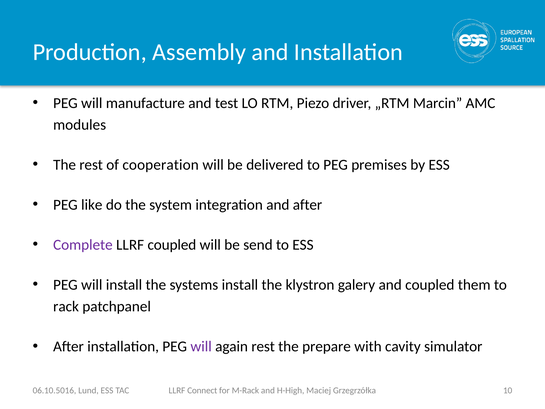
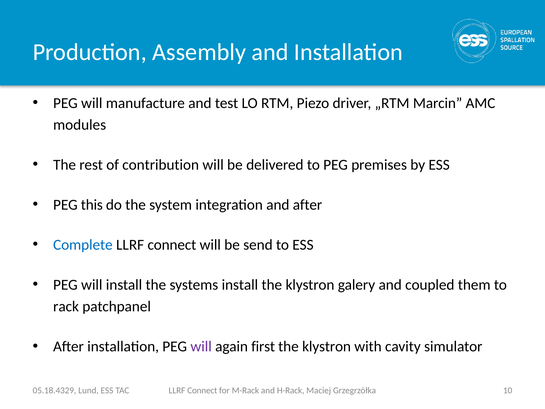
cooperation: cooperation -> contribution
like: like -> this
Complete colour: purple -> blue
coupled at (172, 245): coupled -> connect
again rest: rest -> first
prepare at (327, 346): prepare -> klystron
06.10.5016: 06.10.5016 -> 05.18.4329
H-High: H-High -> H-Rack
